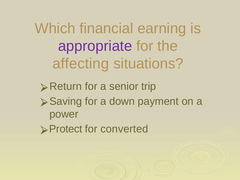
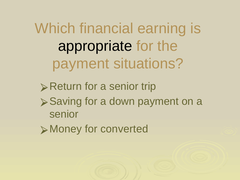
appropriate colour: purple -> black
affecting at (81, 64): affecting -> payment
power at (64, 114): power -> senior
Protect: Protect -> Money
